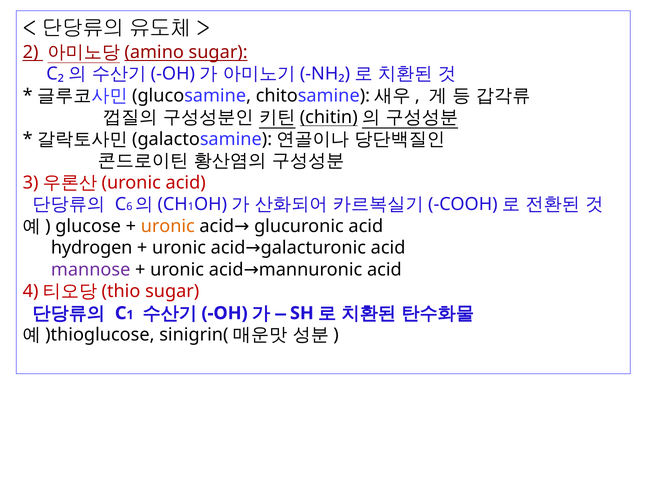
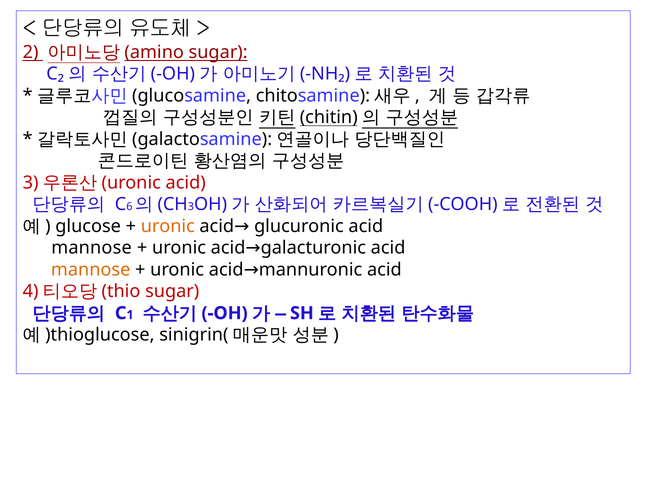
1 at (191, 207): 1 -> 3
hydrogen at (92, 248): hydrogen -> mannose
mannose at (91, 270) colour: purple -> orange
